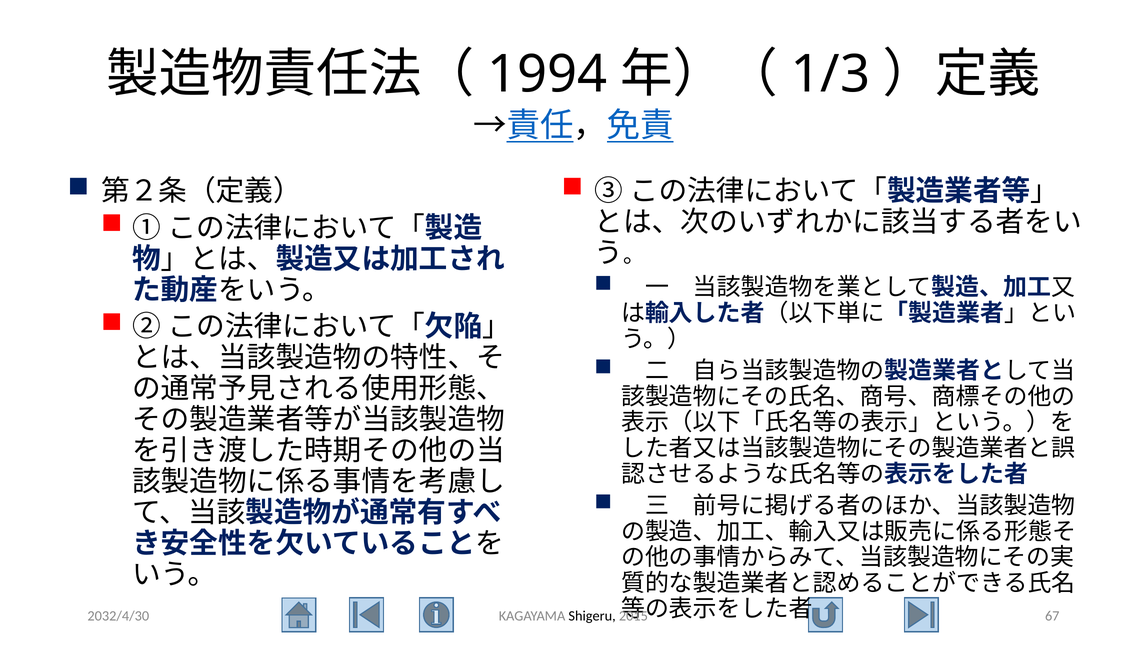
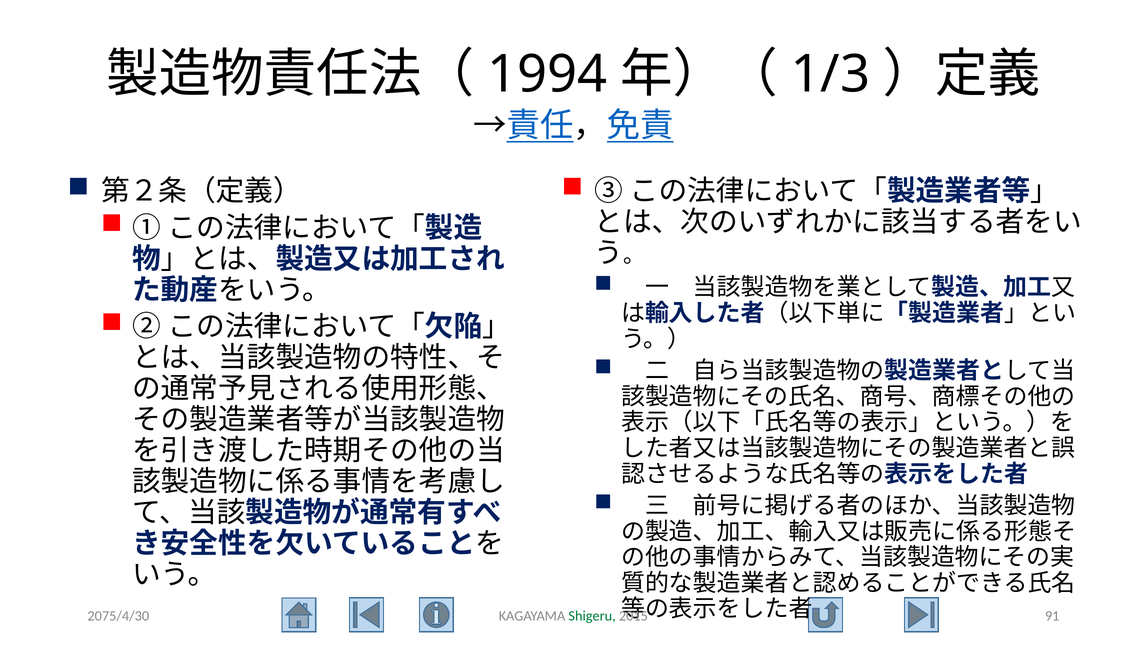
2032/4/30: 2032/4/30 -> 2075/4/30
Shigeru colour: black -> green
67: 67 -> 91
